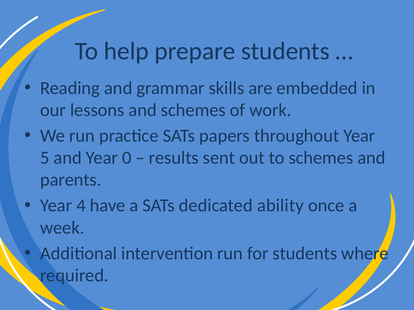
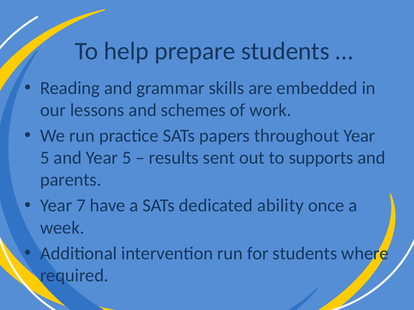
and Year 0: 0 -> 5
to schemes: schemes -> supports
4: 4 -> 7
